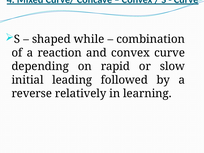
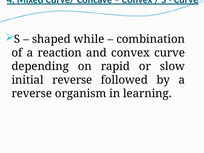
initial leading: leading -> reverse
relatively: relatively -> organism
